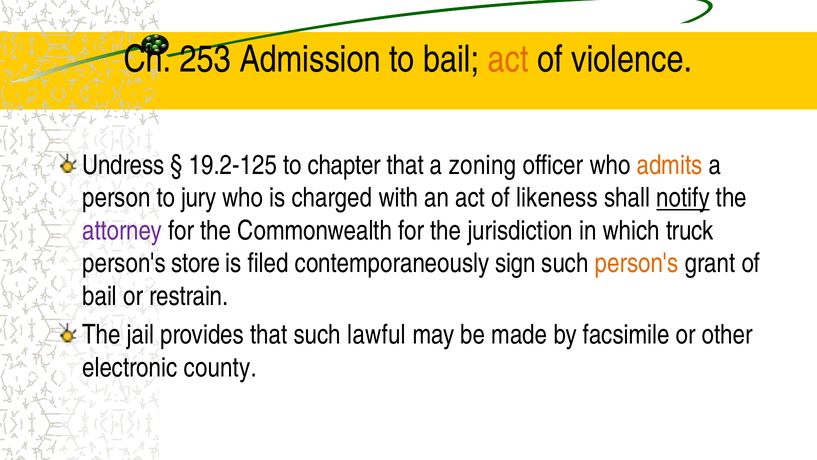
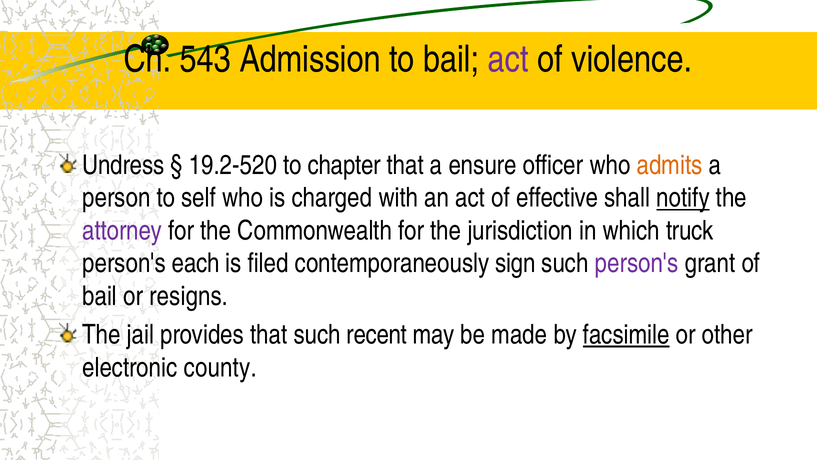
253: 253 -> 543
act at (508, 59) colour: orange -> purple
19.2-125: 19.2-125 -> 19.2-520
zoning: zoning -> ensure
jury: jury -> self
likeness: likeness -> effective
store: store -> each
person's at (637, 263) colour: orange -> purple
restrain: restrain -> resigns
lawful: lawful -> recent
facsimile underline: none -> present
